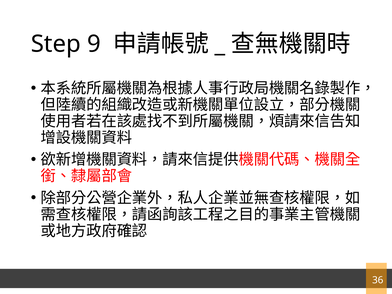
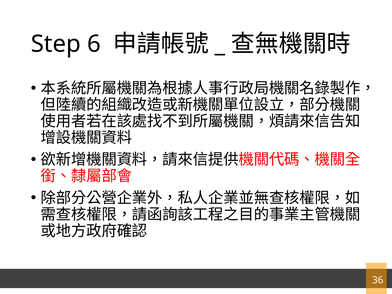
9: 9 -> 6
